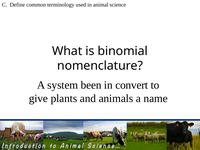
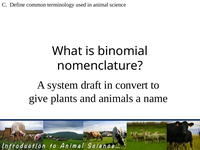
been: been -> draft
